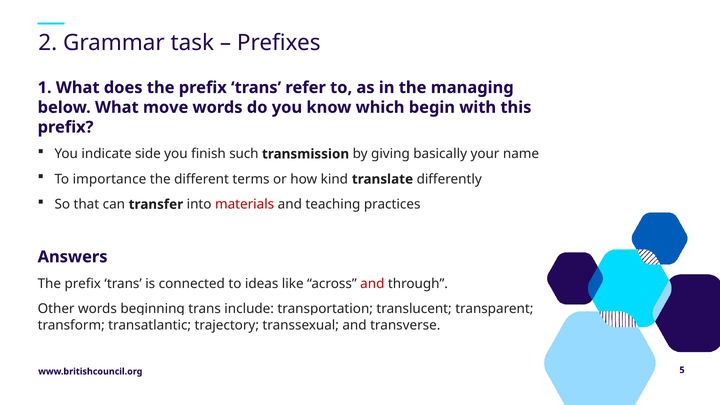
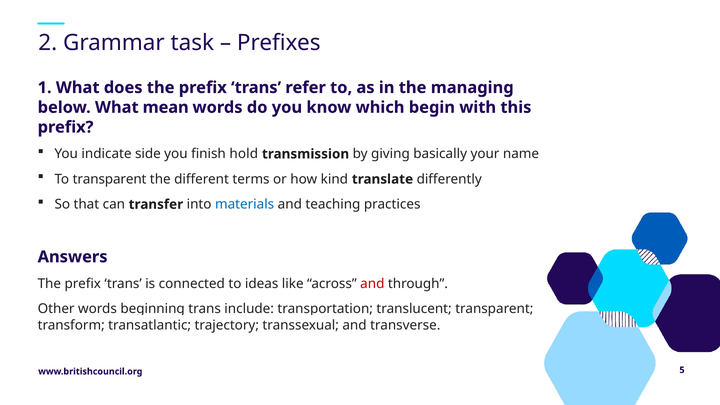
move: move -> mean
such: such -> hold
To importance: importance -> transparent
materials colour: red -> blue
